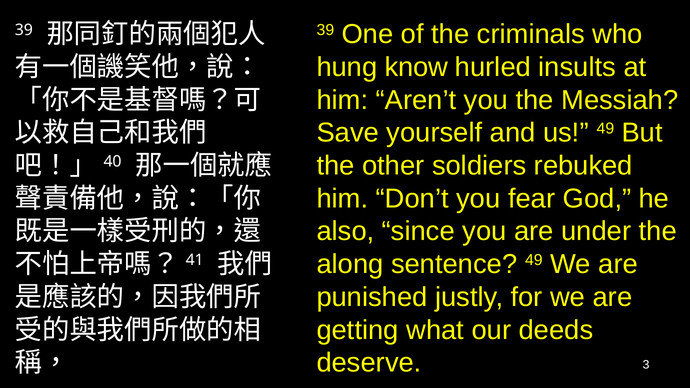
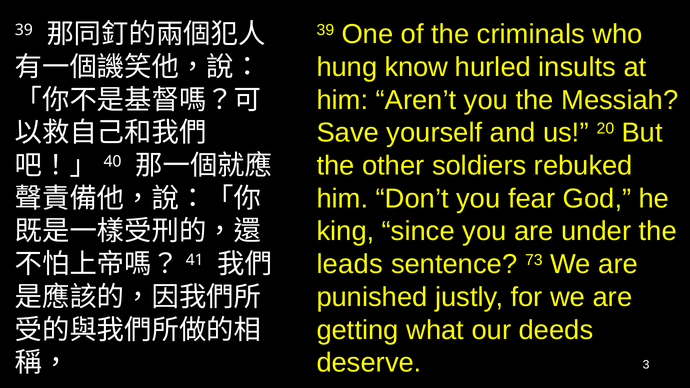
us 49: 49 -> 20
also: also -> king
along: along -> leads
sentence 49: 49 -> 73
